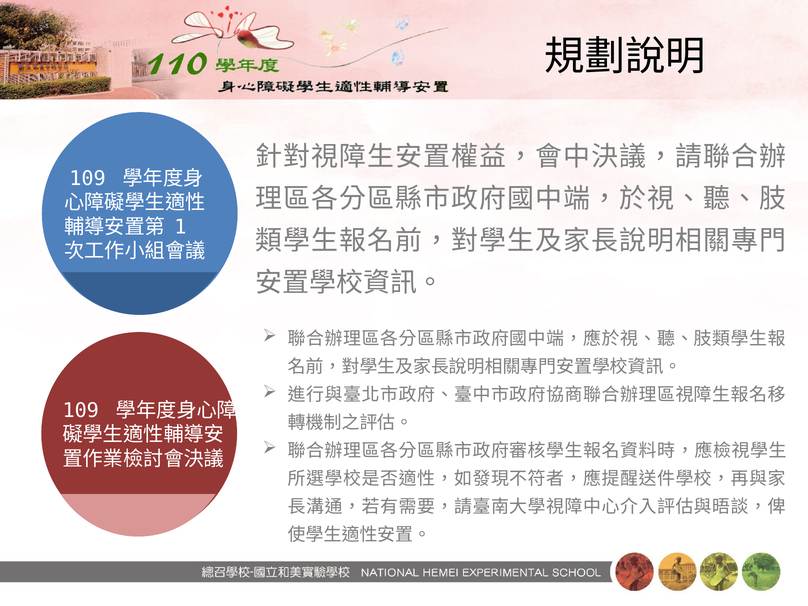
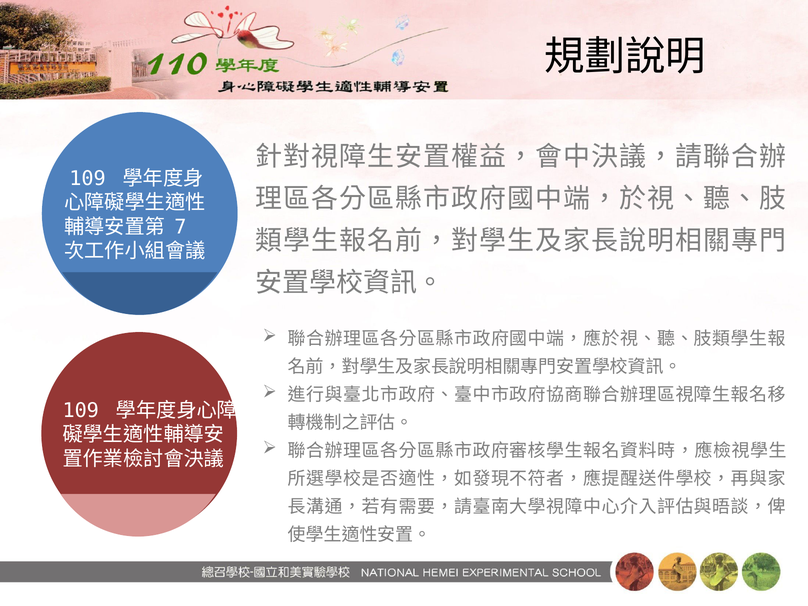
1: 1 -> 7
